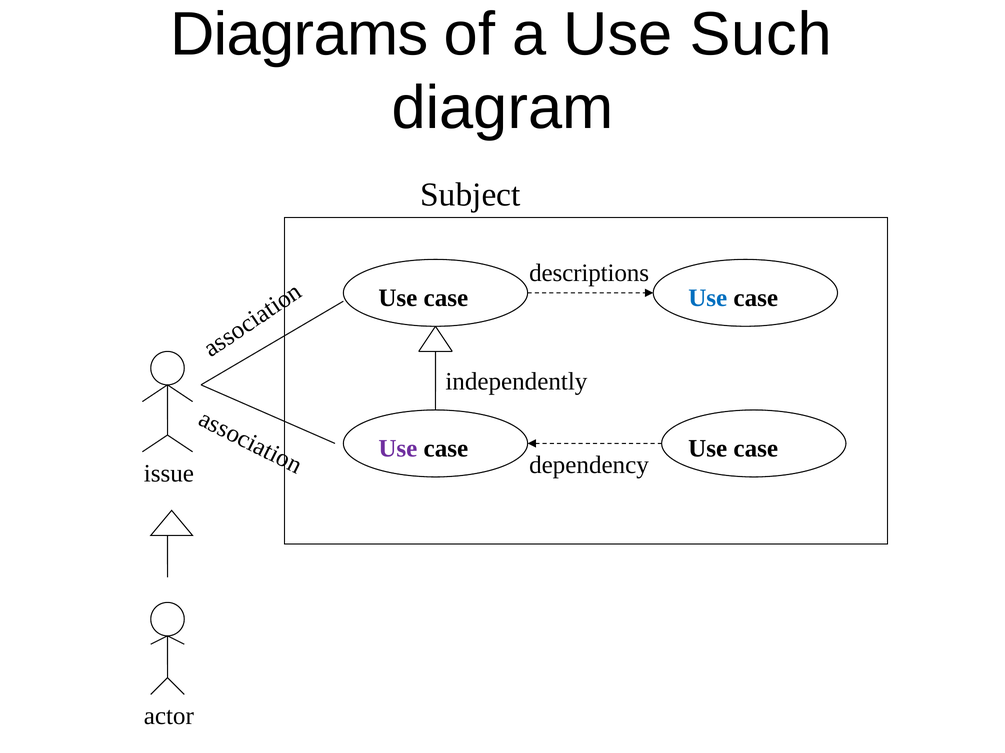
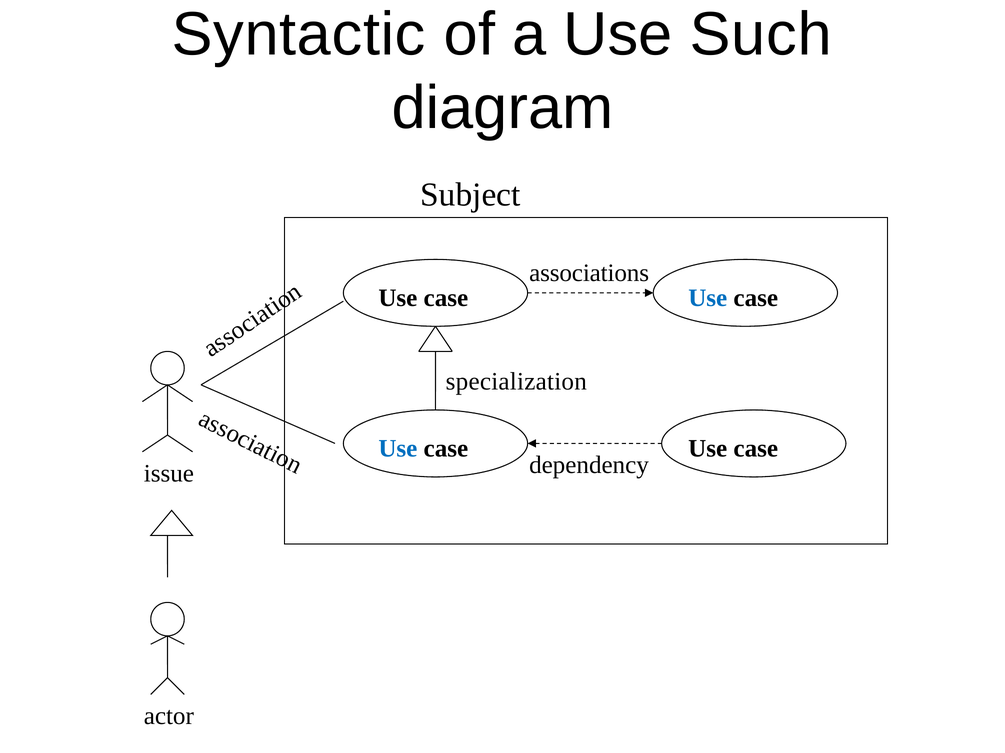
Diagrams: Diagrams -> Syntactic
descriptions: descriptions -> associations
independently: independently -> specialization
Use at (398, 449) colour: purple -> blue
